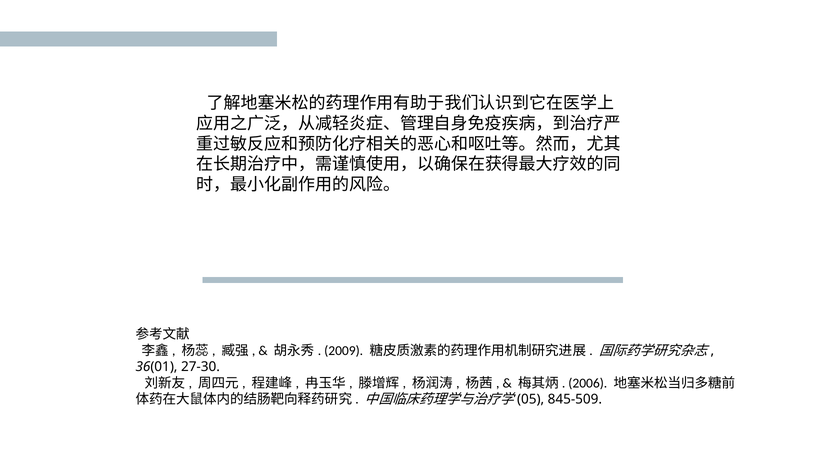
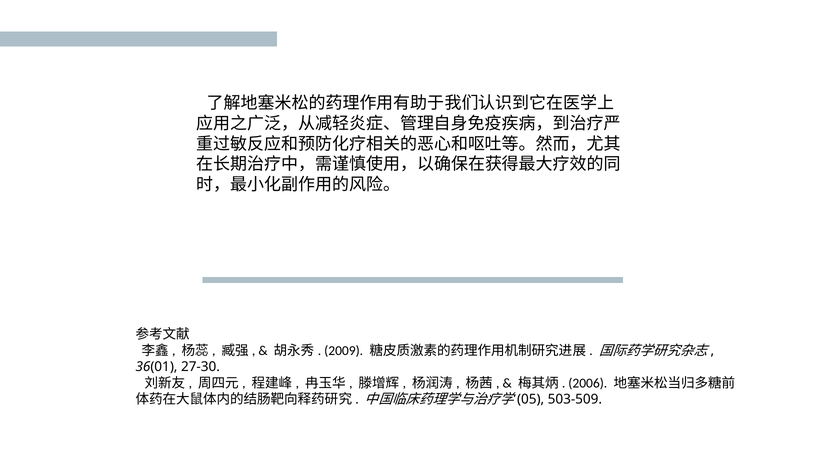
845-509: 845-509 -> 503-509
